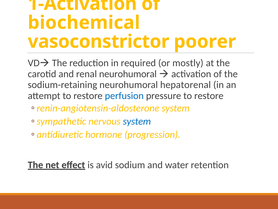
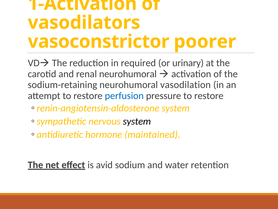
biochemical: biochemical -> vasodilators
mostly: mostly -> urinary
hepatorenal: hepatorenal -> vasodilation
system at (137, 121) colour: blue -> black
progression: progression -> maintained
